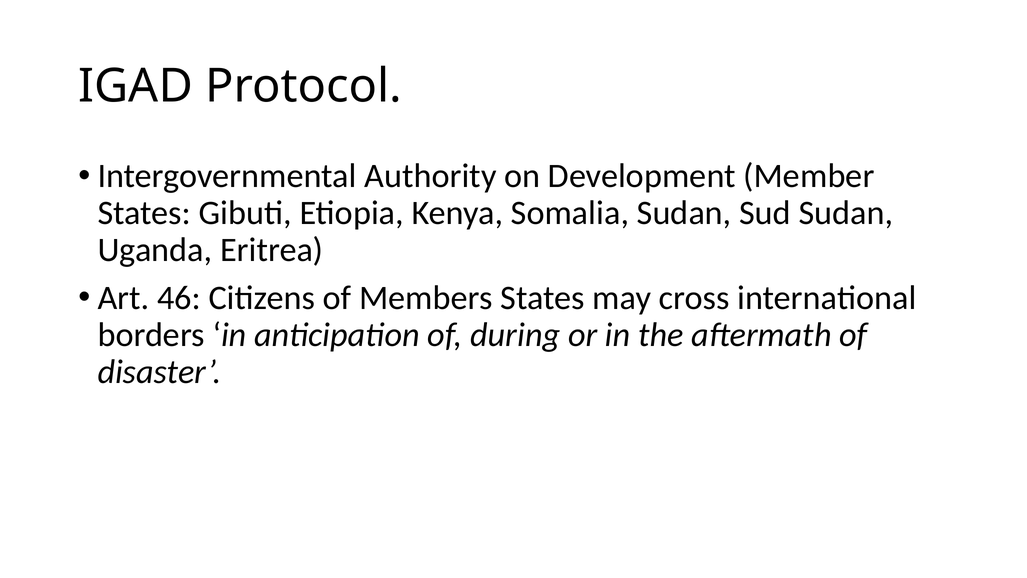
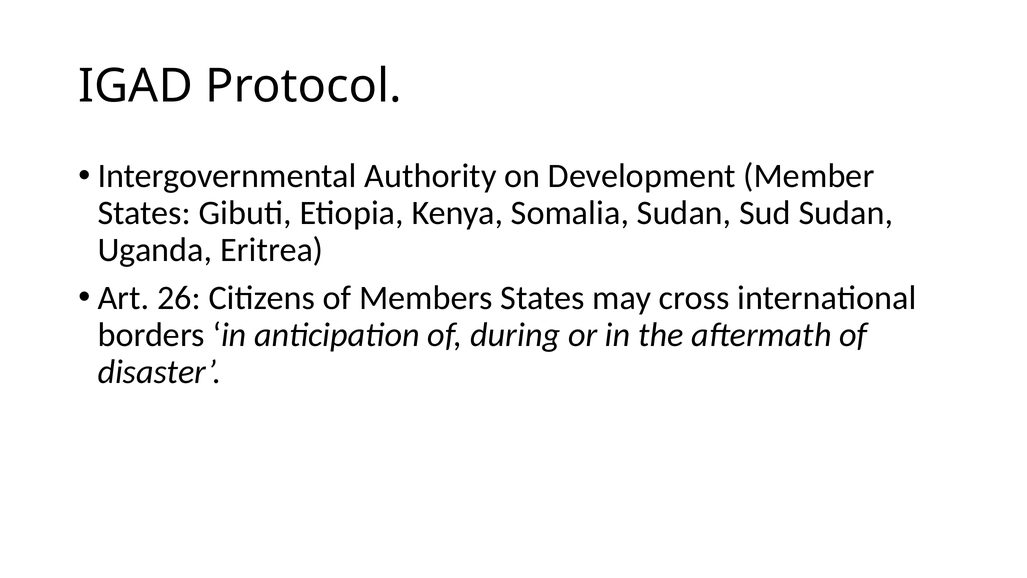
46: 46 -> 26
